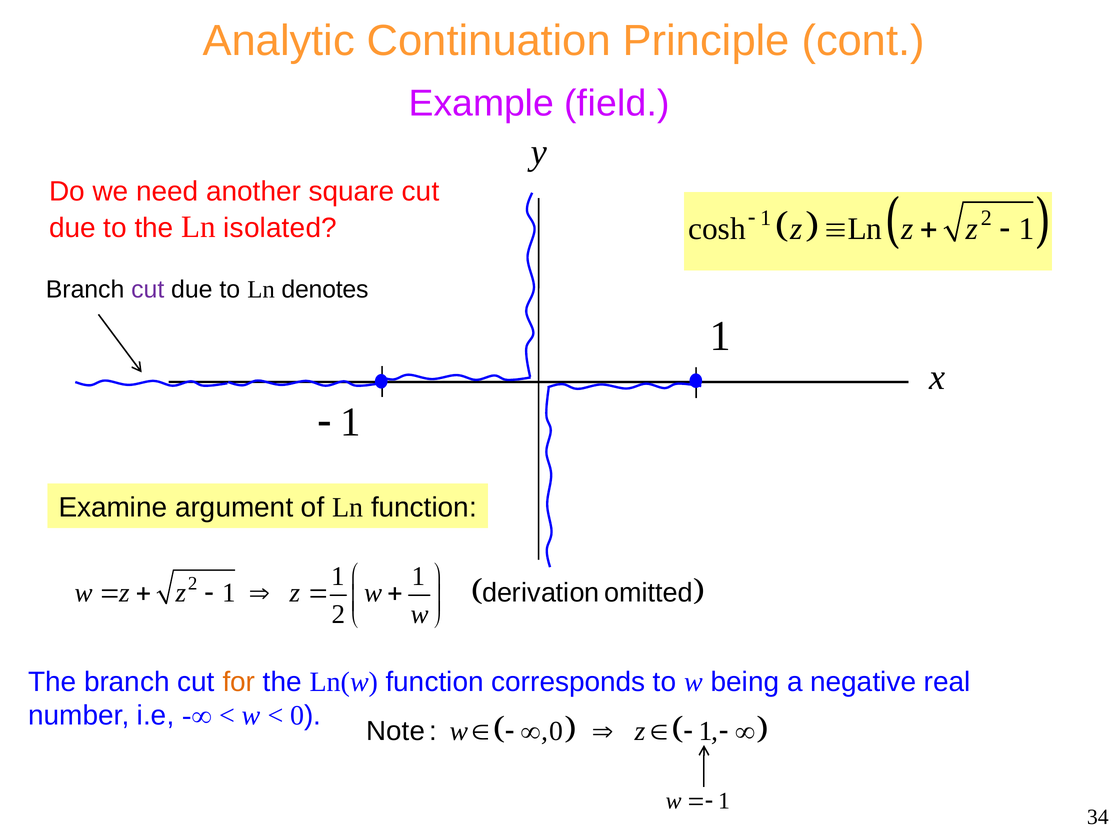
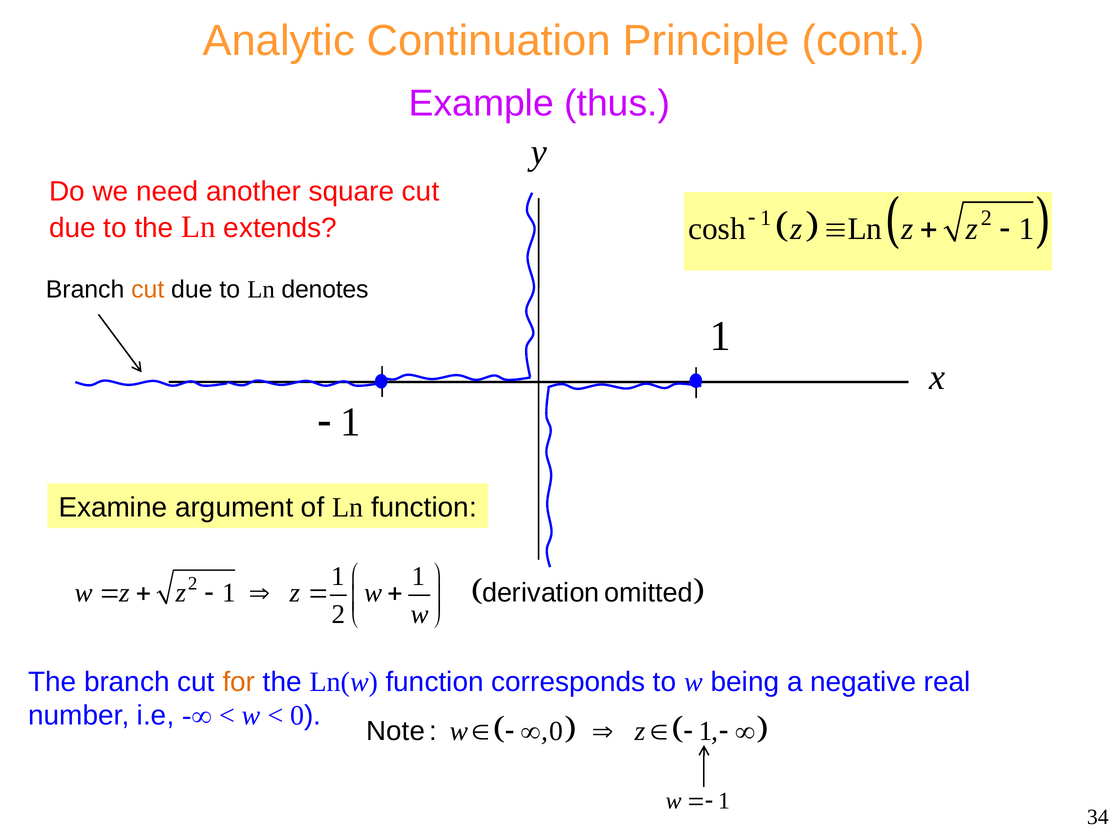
field: field -> thus
isolated: isolated -> extends
cut at (148, 289) colour: purple -> orange
